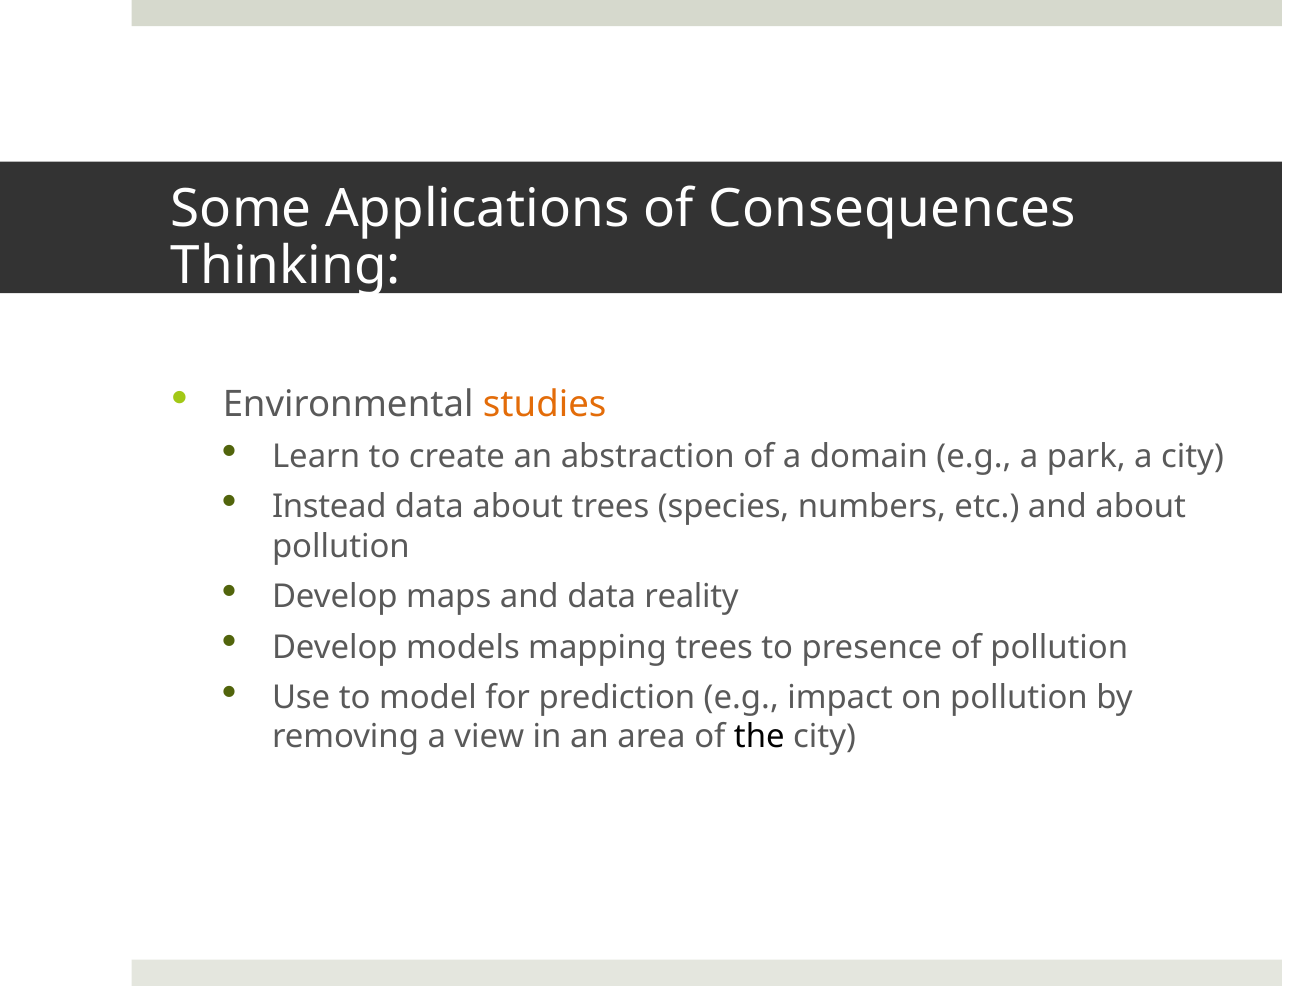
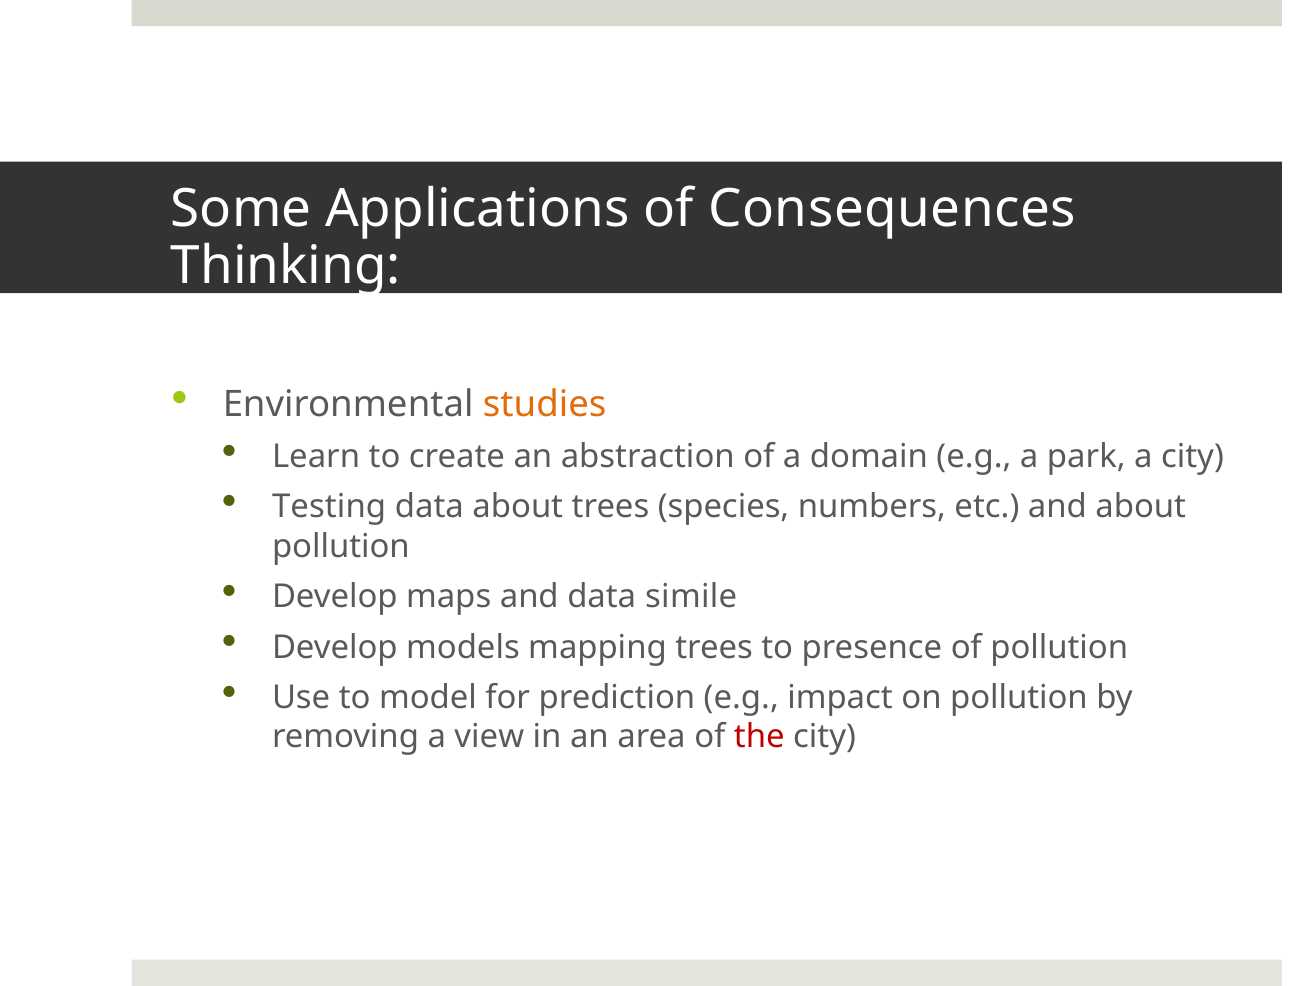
Instead: Instead -> Testing
reality: reality -> simile
the colour: black -> red
